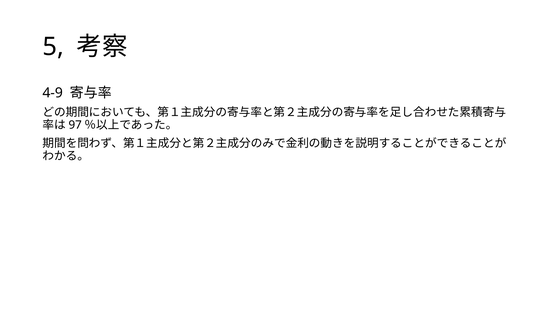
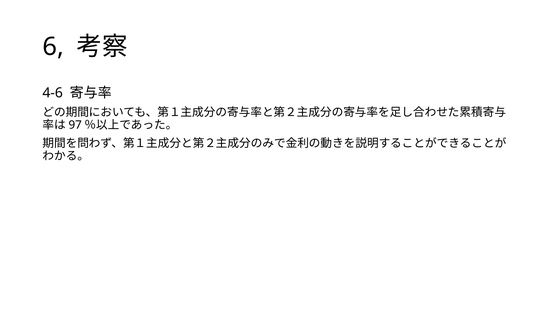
5: 5 -> 6
4-9: 4-9 -> 4-6
